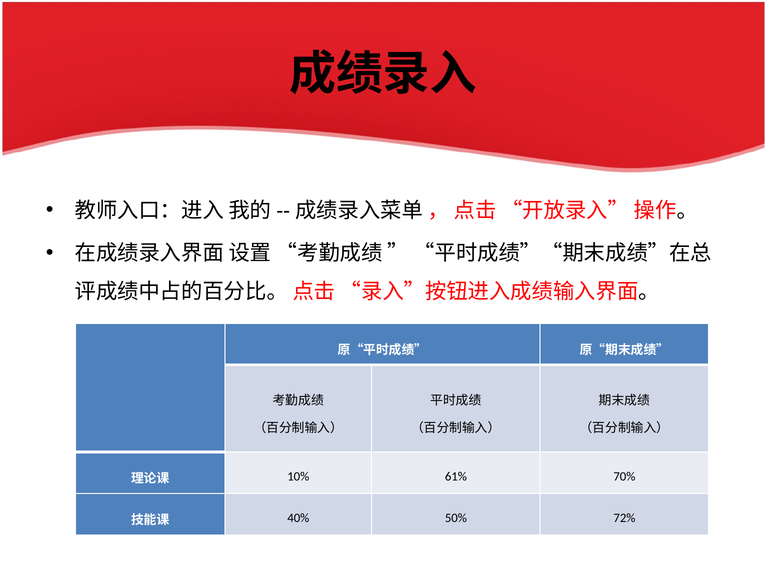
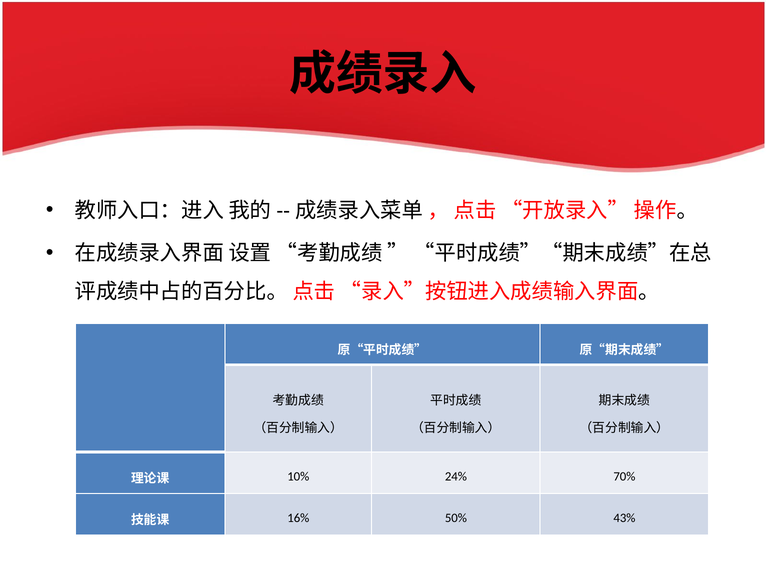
61%: 61% -> 24%
40%: 40% -> 16%
72%: 72% -> 43%
